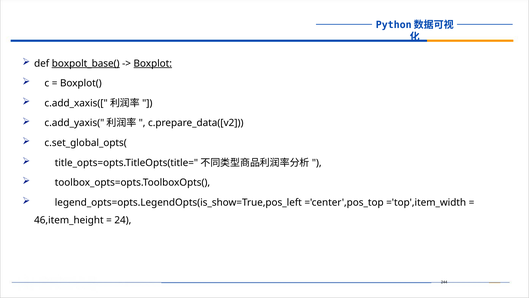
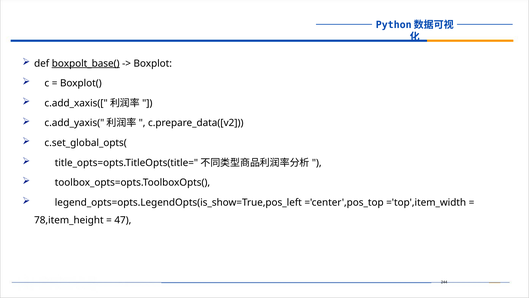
Boxplot underline: present -> none
46,item_height: 46,item_height -> 78,item_height
24: 24 -> 47
